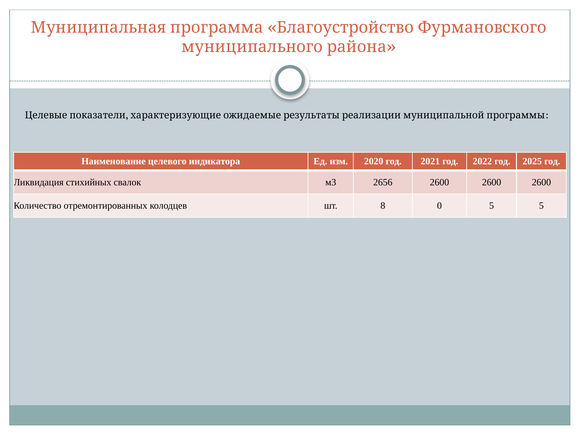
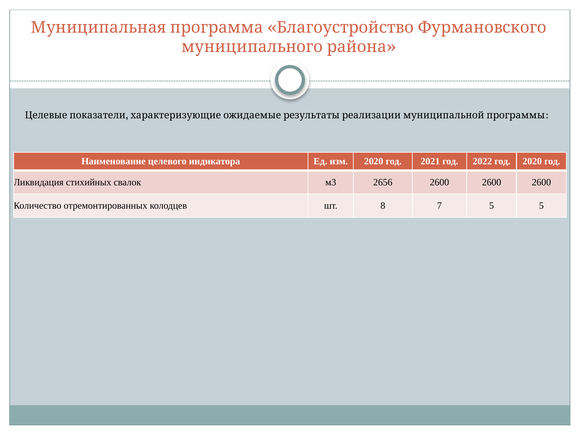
год 2025: 2025 -> 2020
0: 0 -> 7
